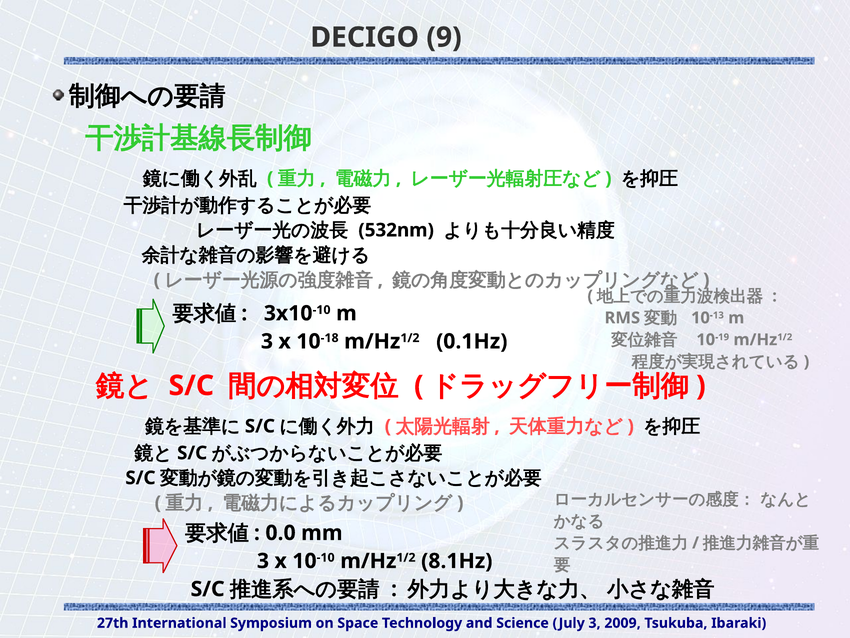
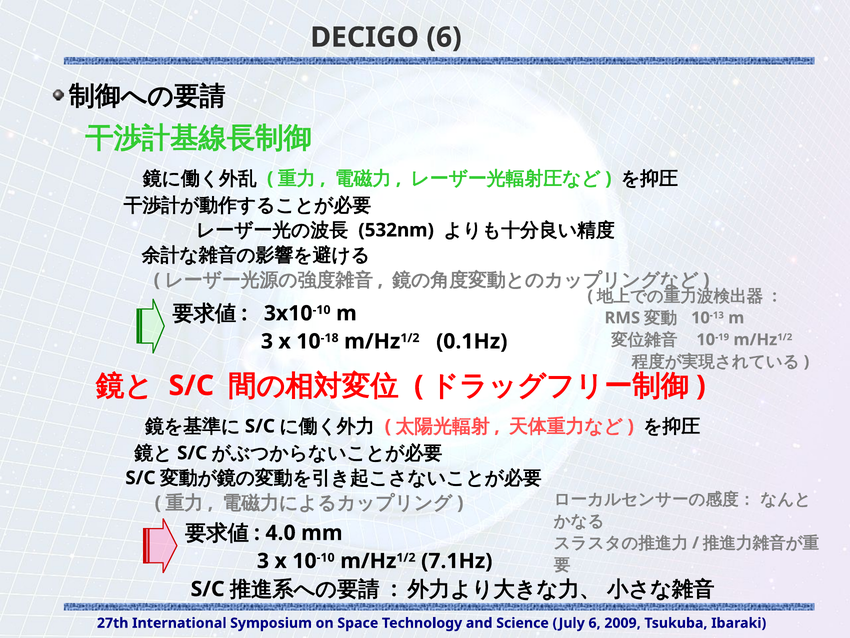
DECIGO 9: 9 -> 6
0.0: 0.0 -> 4.0
8.1Hz: 8.1Hz -> 7.1Hz
July 3: 3 -> 6
